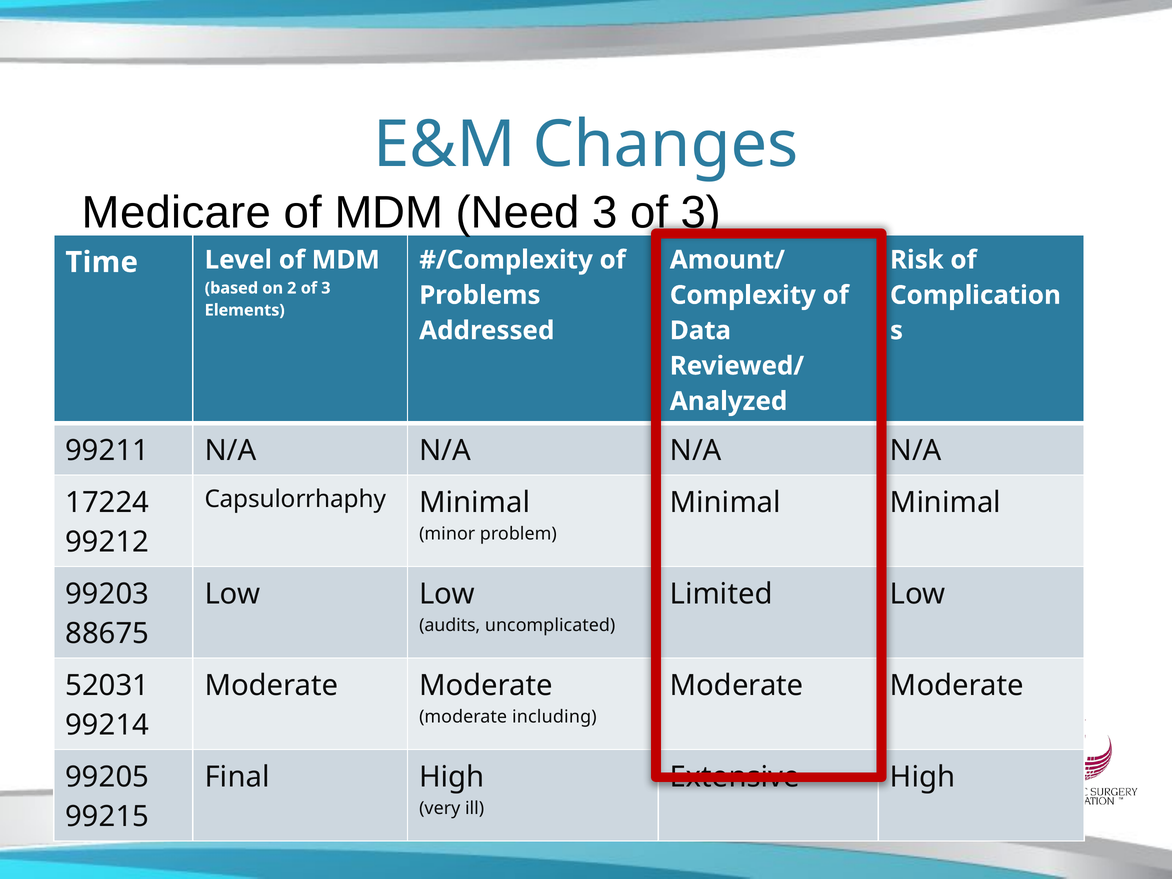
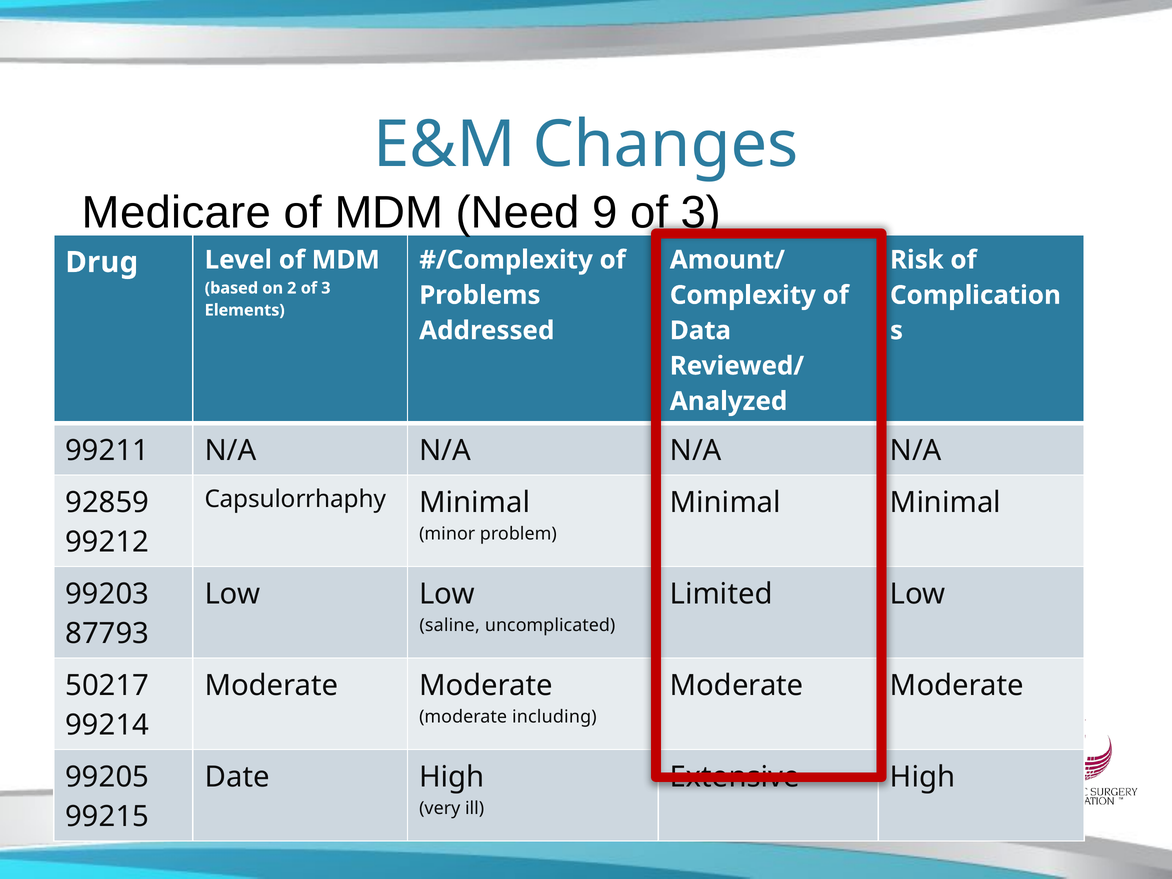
Need 3: 3 -> 9
Time: Time -> Drug
17224: 17224 -> 92859
audits: audits -> saline
88675: 88675 -> 87793
52031: 52031 -> 50217
Final: Final -> Date
